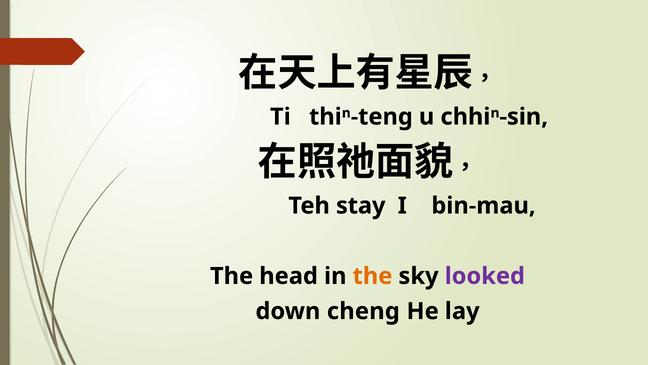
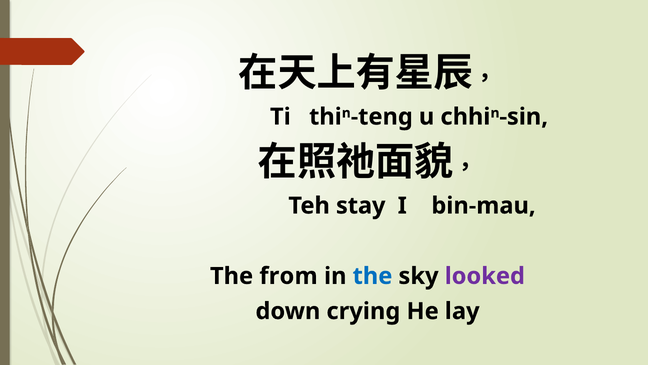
head: head -> from
the at (372, 276) colour: orange -> blue
cheng: cheng -> crying
